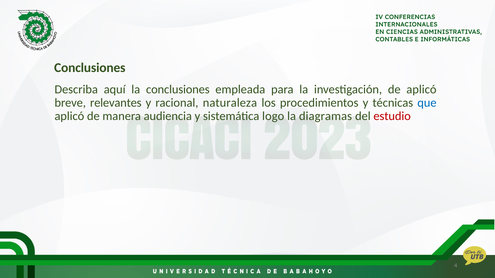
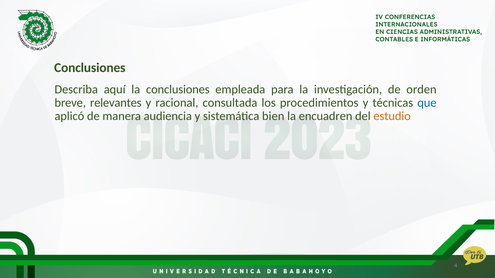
de aplicó: aplicó -> orden
naturaleza: naturaleza -> consultada
logo: logo -> bien
diagramas: diagramas -> encuadren
estudio colour: red -> orange
